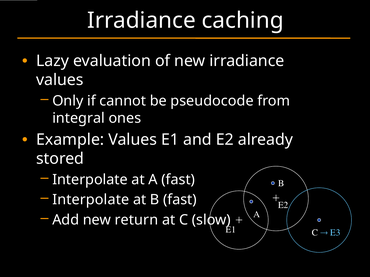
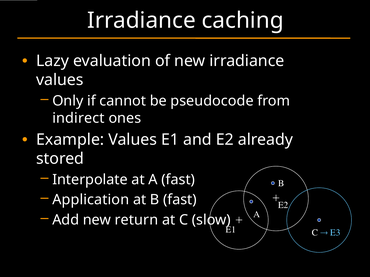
integral: integral -> indirect
Interpolate at (91, 200): Interpolate -> Application
